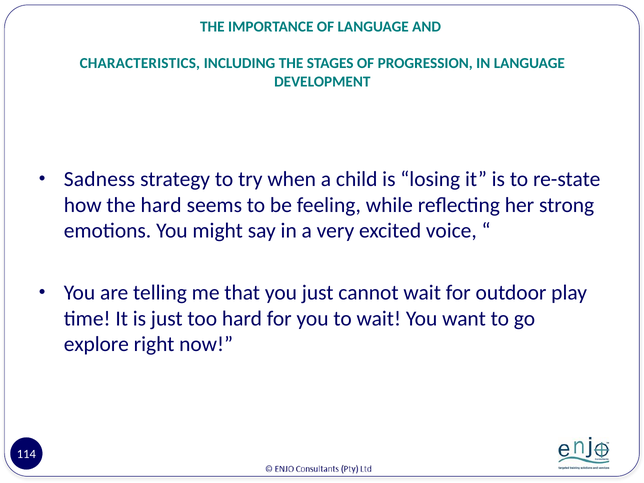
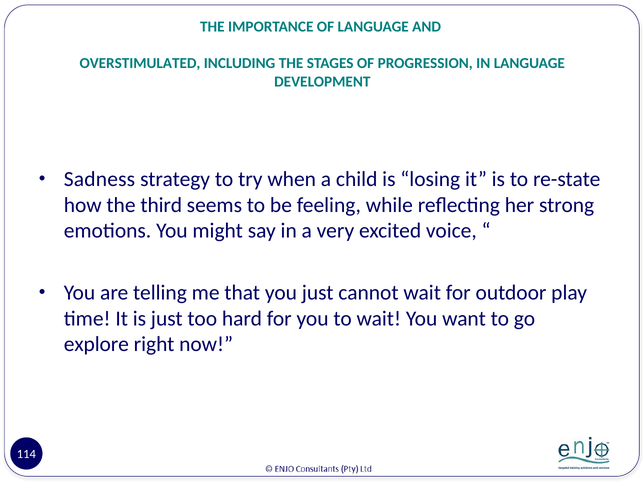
CHARACTERISTICS: CHARACTERISTICS -> OVERSTIMULATED
the hard: hard -> third
